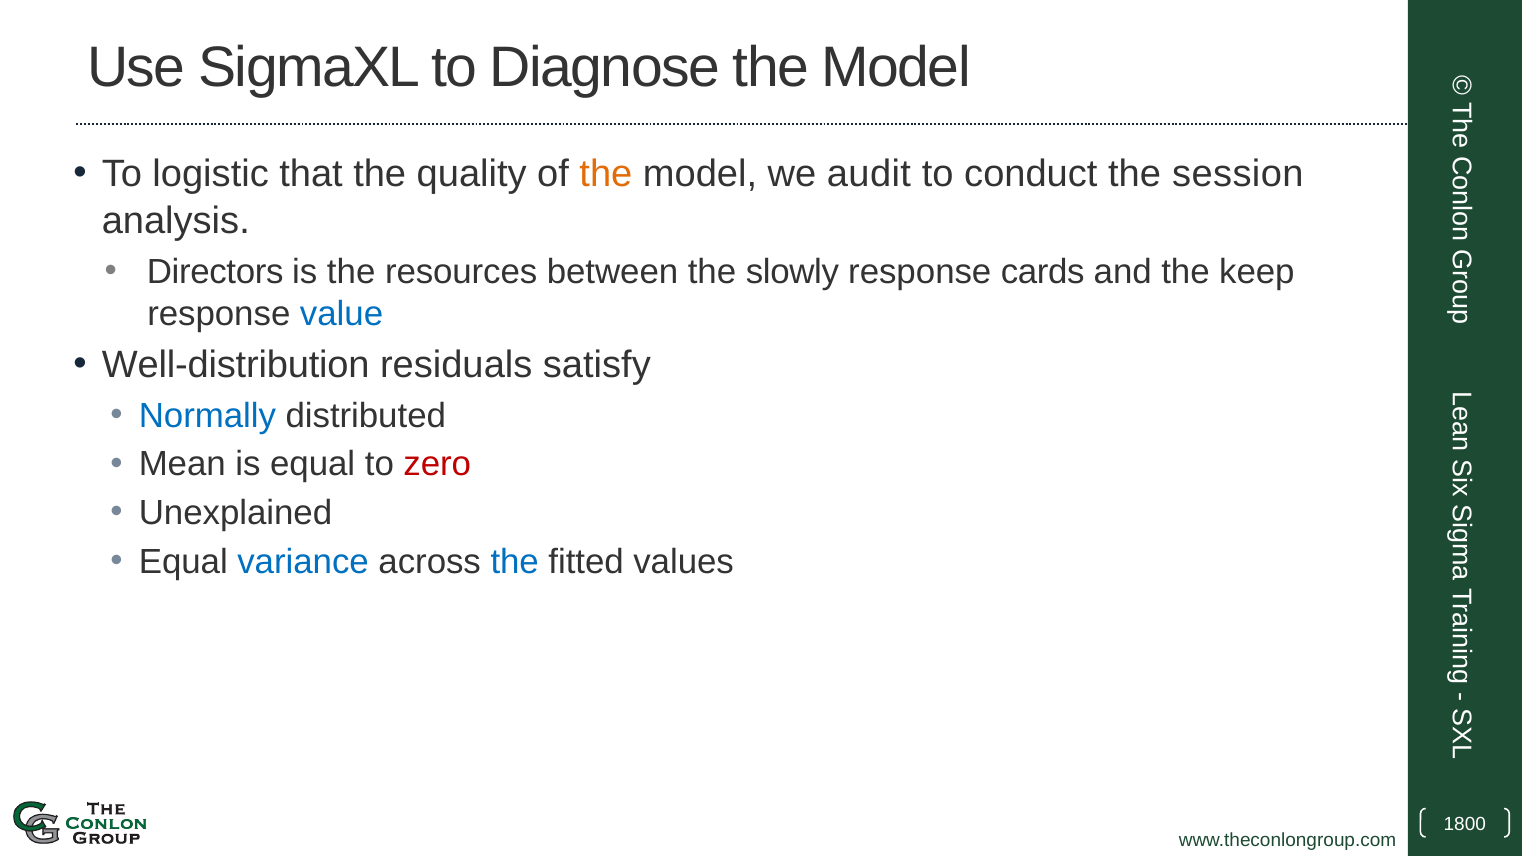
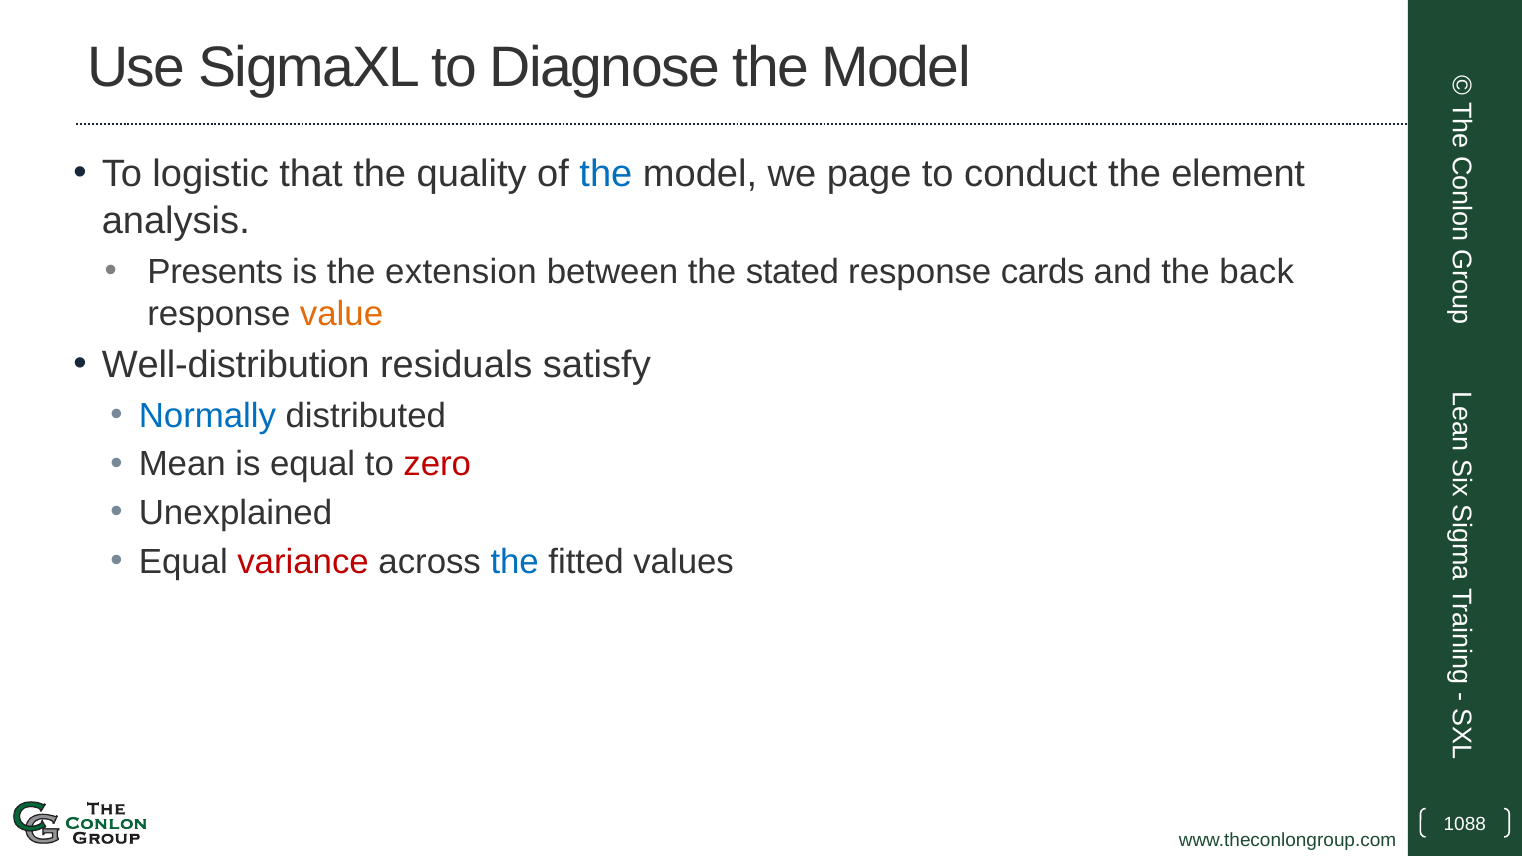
the at (606, 174) colour: orange -> blue
audit: audit -> page
session: session -> element
Directors: Directors -> Presents
resources: resources -> extension
slowly: slowly -> stated
keep: keep -> back
value colour: blue -> orange
variance colour: blue -> red
1800: 1800 -> 1088
